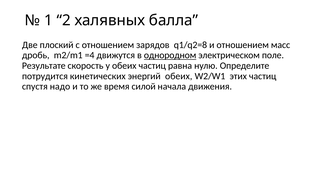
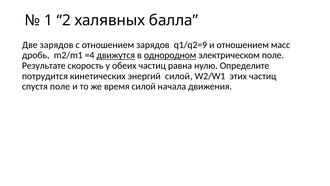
Две плоский: плоский -> зарядов
q1/q2=8: q1/q2=8 -> q1/q2=9
движутся underline: none -> present
энергий обеих: обеих -> силой
спустя надо: надо -> поле
